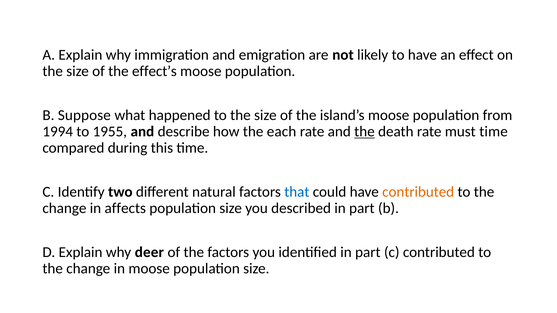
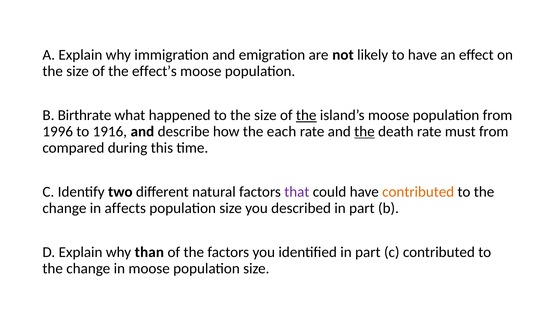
Suppose: Suppose -> Birthrate
the at (306, 115) underline: none -> present
1994: 1994 -> 1996
1955: 1955 -> 1916
must time: time -> from
that colour: blue -> purple
deer: deer -> than
